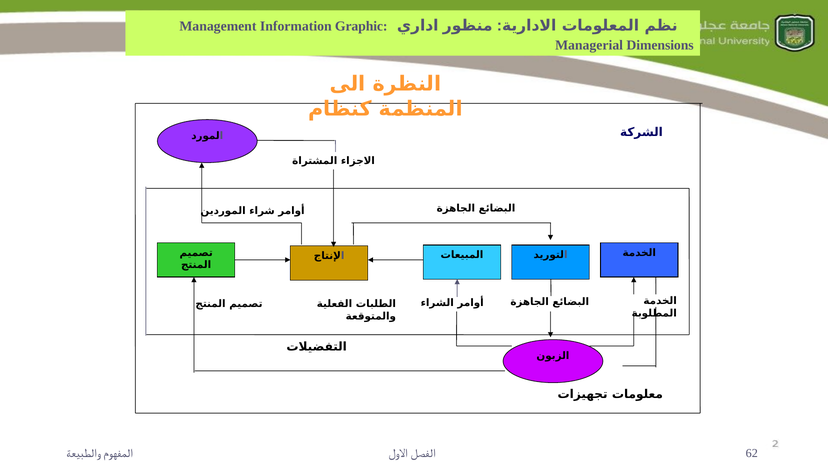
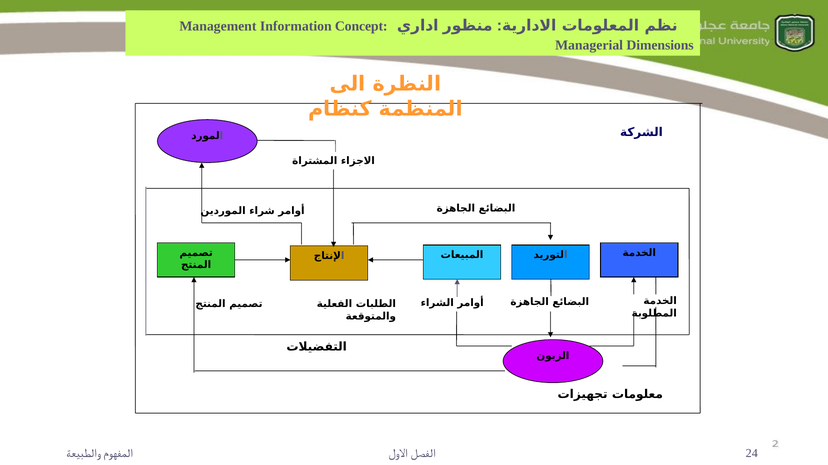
Graphic: Graphic -> Concept
62: 62 -> 24
